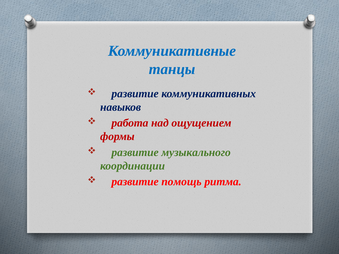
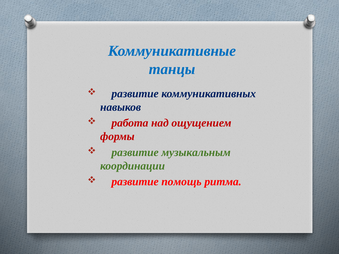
музыкального: музыкального -> музыкальным
